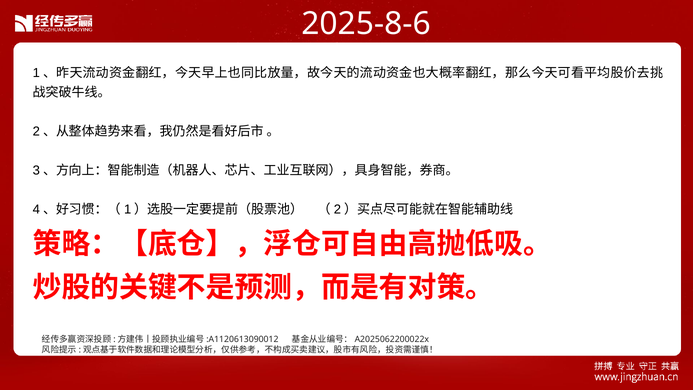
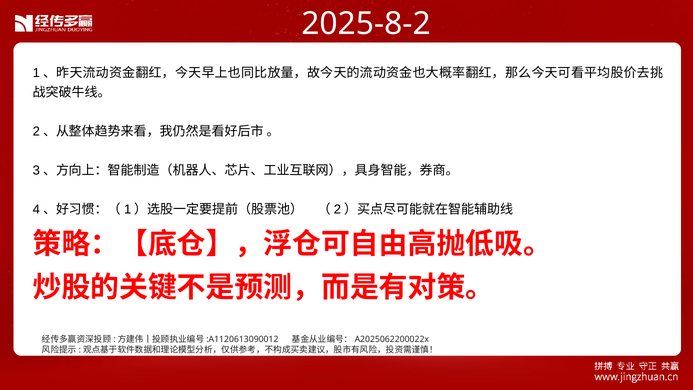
2025-8-6: 2025-8-6 -> 2025-8-2
